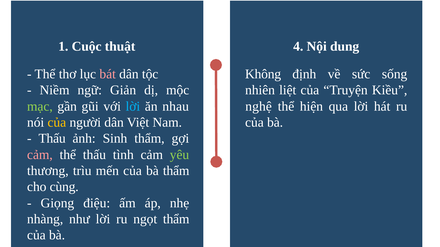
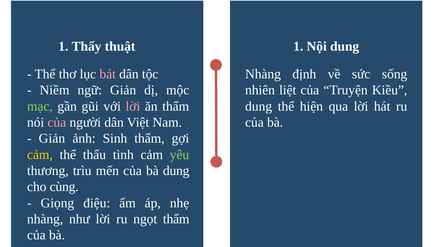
Cuộc: Cuộc -> Thấy
thuật 4: 4 -> 1
Không at (263, 74): Không -> Nhàng
nghệ at (259, 106): nghệ -> dung
lời at (133, 107) colour: light blue -> pink
ăn nhau: nhau -> thẩm
của at (57, 123) colour: yellow -> pink
Thấu at (52, 139): Thấu -> Giản
cảm at (40, 155) colour: pink -> yellow
bà thẩm: thẩm -> dung
